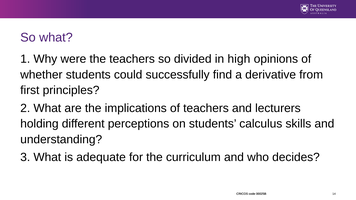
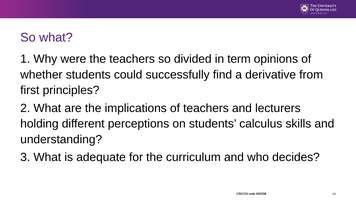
high: high -> term
